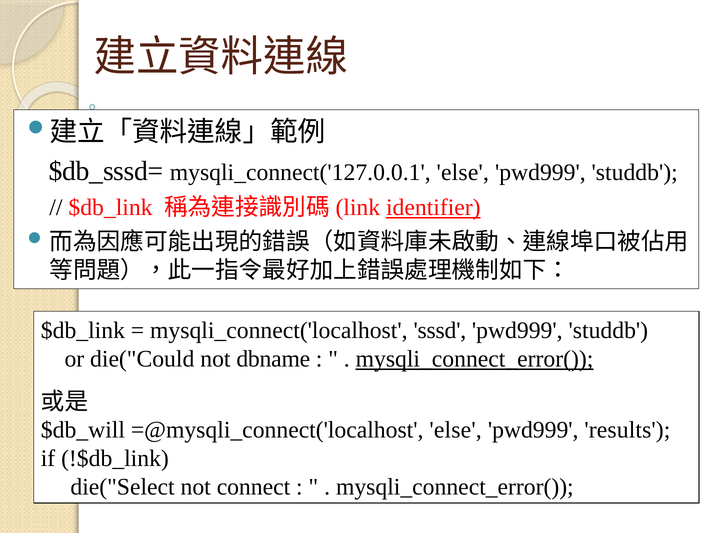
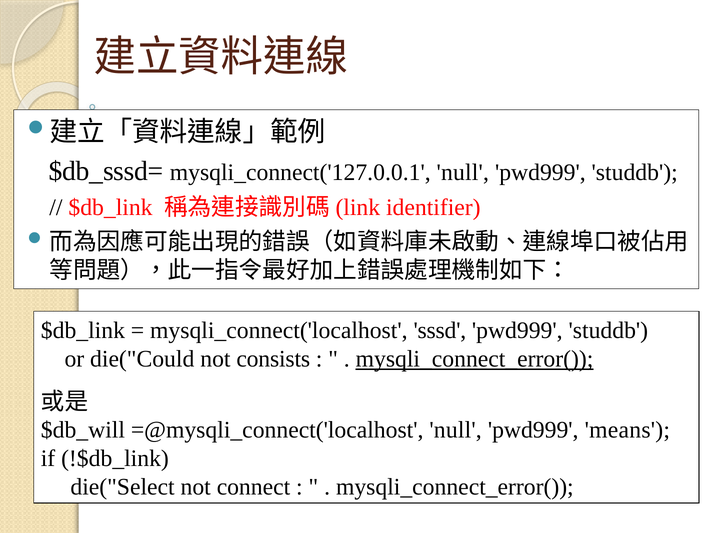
mysqli_connect('127.0.0.1 else: else -> null
identifier underline: present -> none
dbname: dbname -> consists
=@mysqli_connect('localhost else: else -> null
results: results -> means
